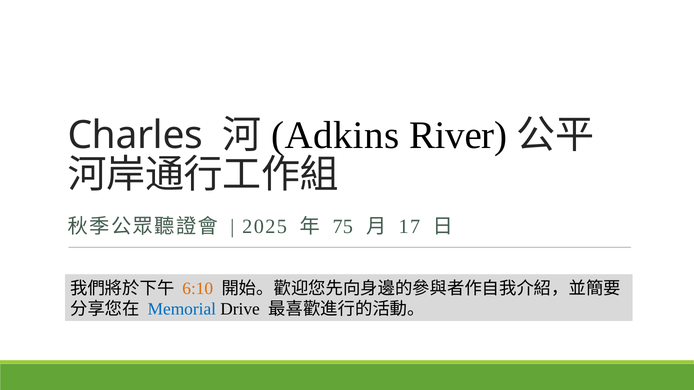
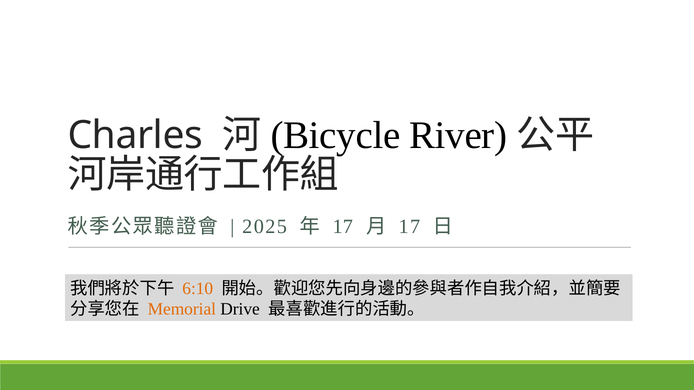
Adkins: Adkins -> Bicycle
75 at (343, 227): 75 -> 17
Memorial colour: blue -> orange
